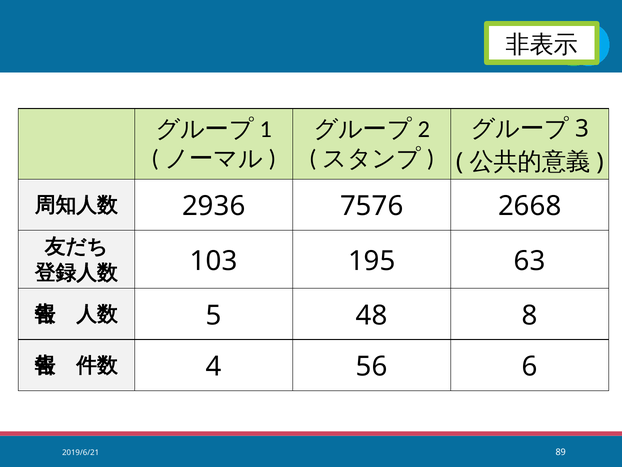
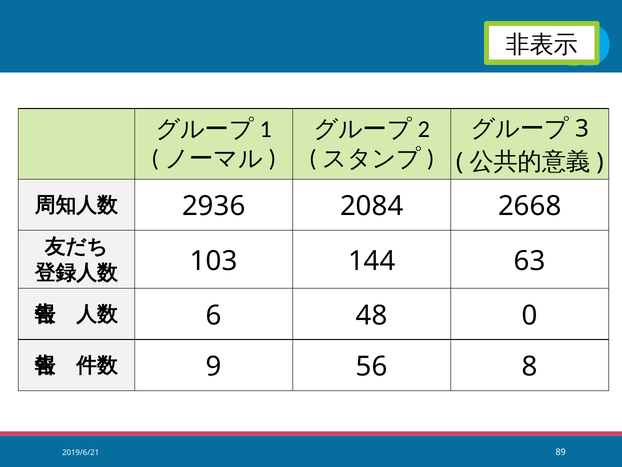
7576: 7576 -> 2084
195: 195 -> 144
5: 5 -> 6
8: 8 -> 0
4: 4 -> 9
6: 6 -> 8
